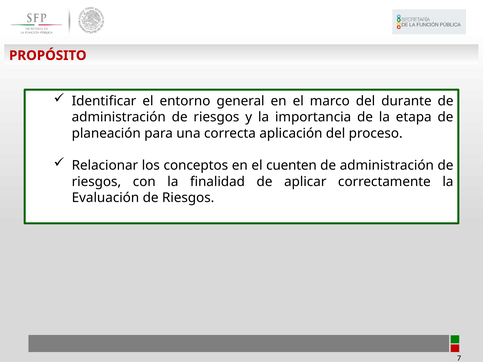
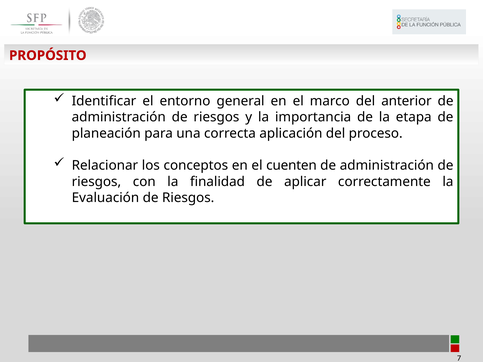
durante: durante -> anterior
